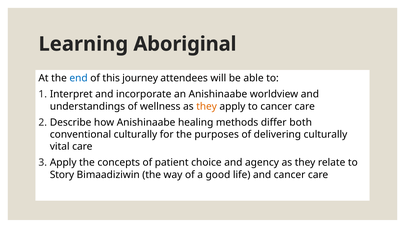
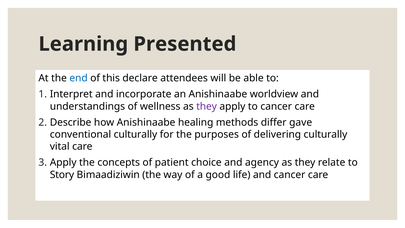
Aboriginal: Aboriginal -> Presented
journey: journey -> declare
they at (207, 106) colour: orange -> purple
both: both -> gave
